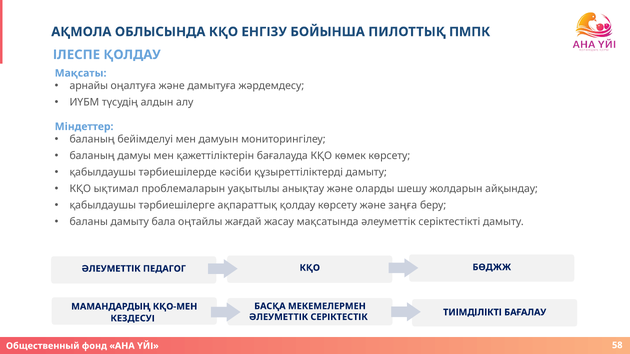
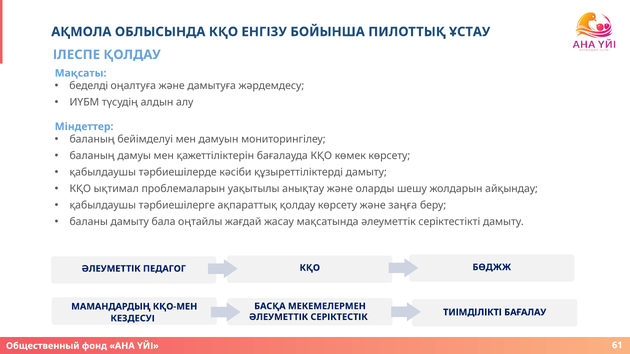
ПМПК: ПМПК -> ҰСТАУ
арнайы: арнайы -> беделді
58: 58 -> 61
